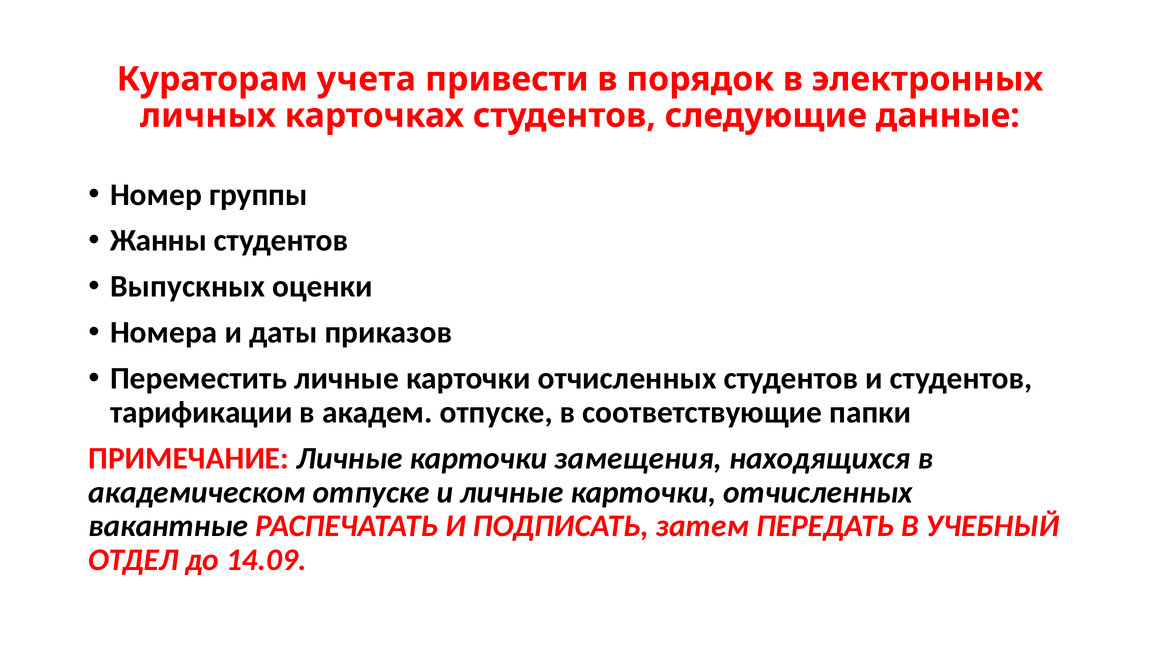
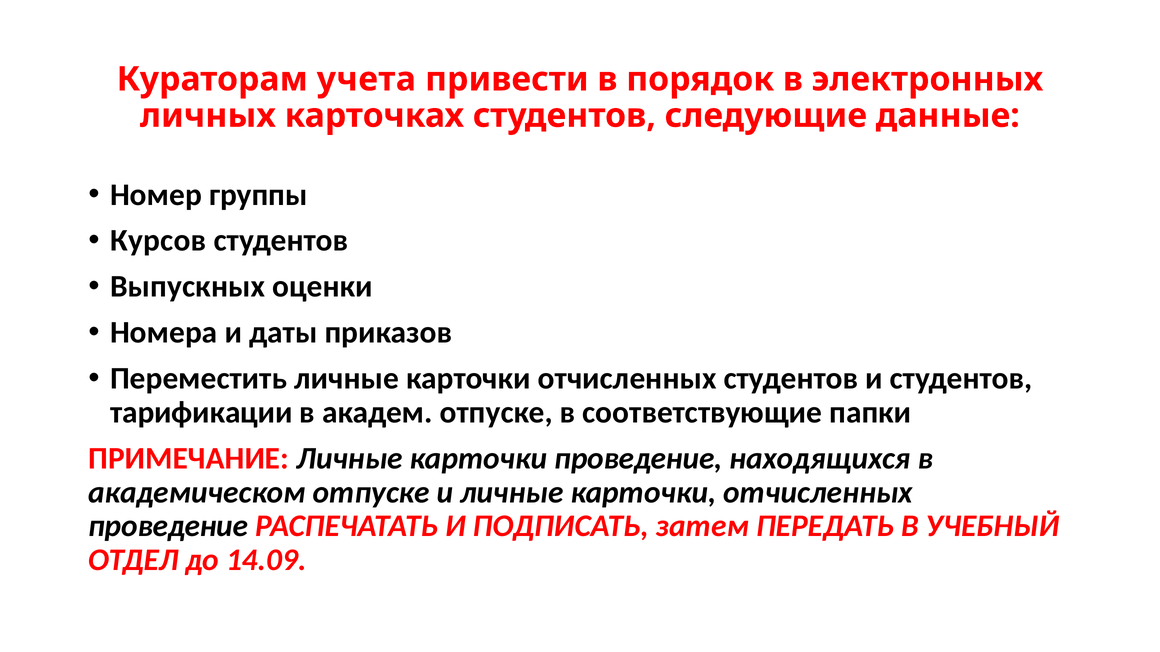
Жанны: Жанны -> Курсов
карточки замещения: замещения -> проведение
вакантные at (168, 527): вакантные -> проведение
